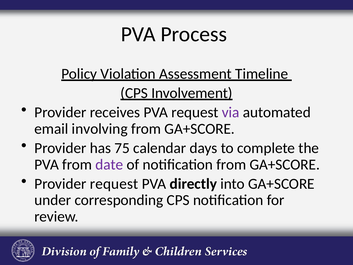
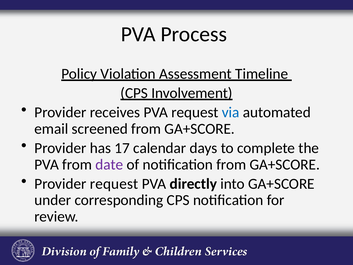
via colour: purple -> blue
involving: involving -> screened
75: 75 -> 17
